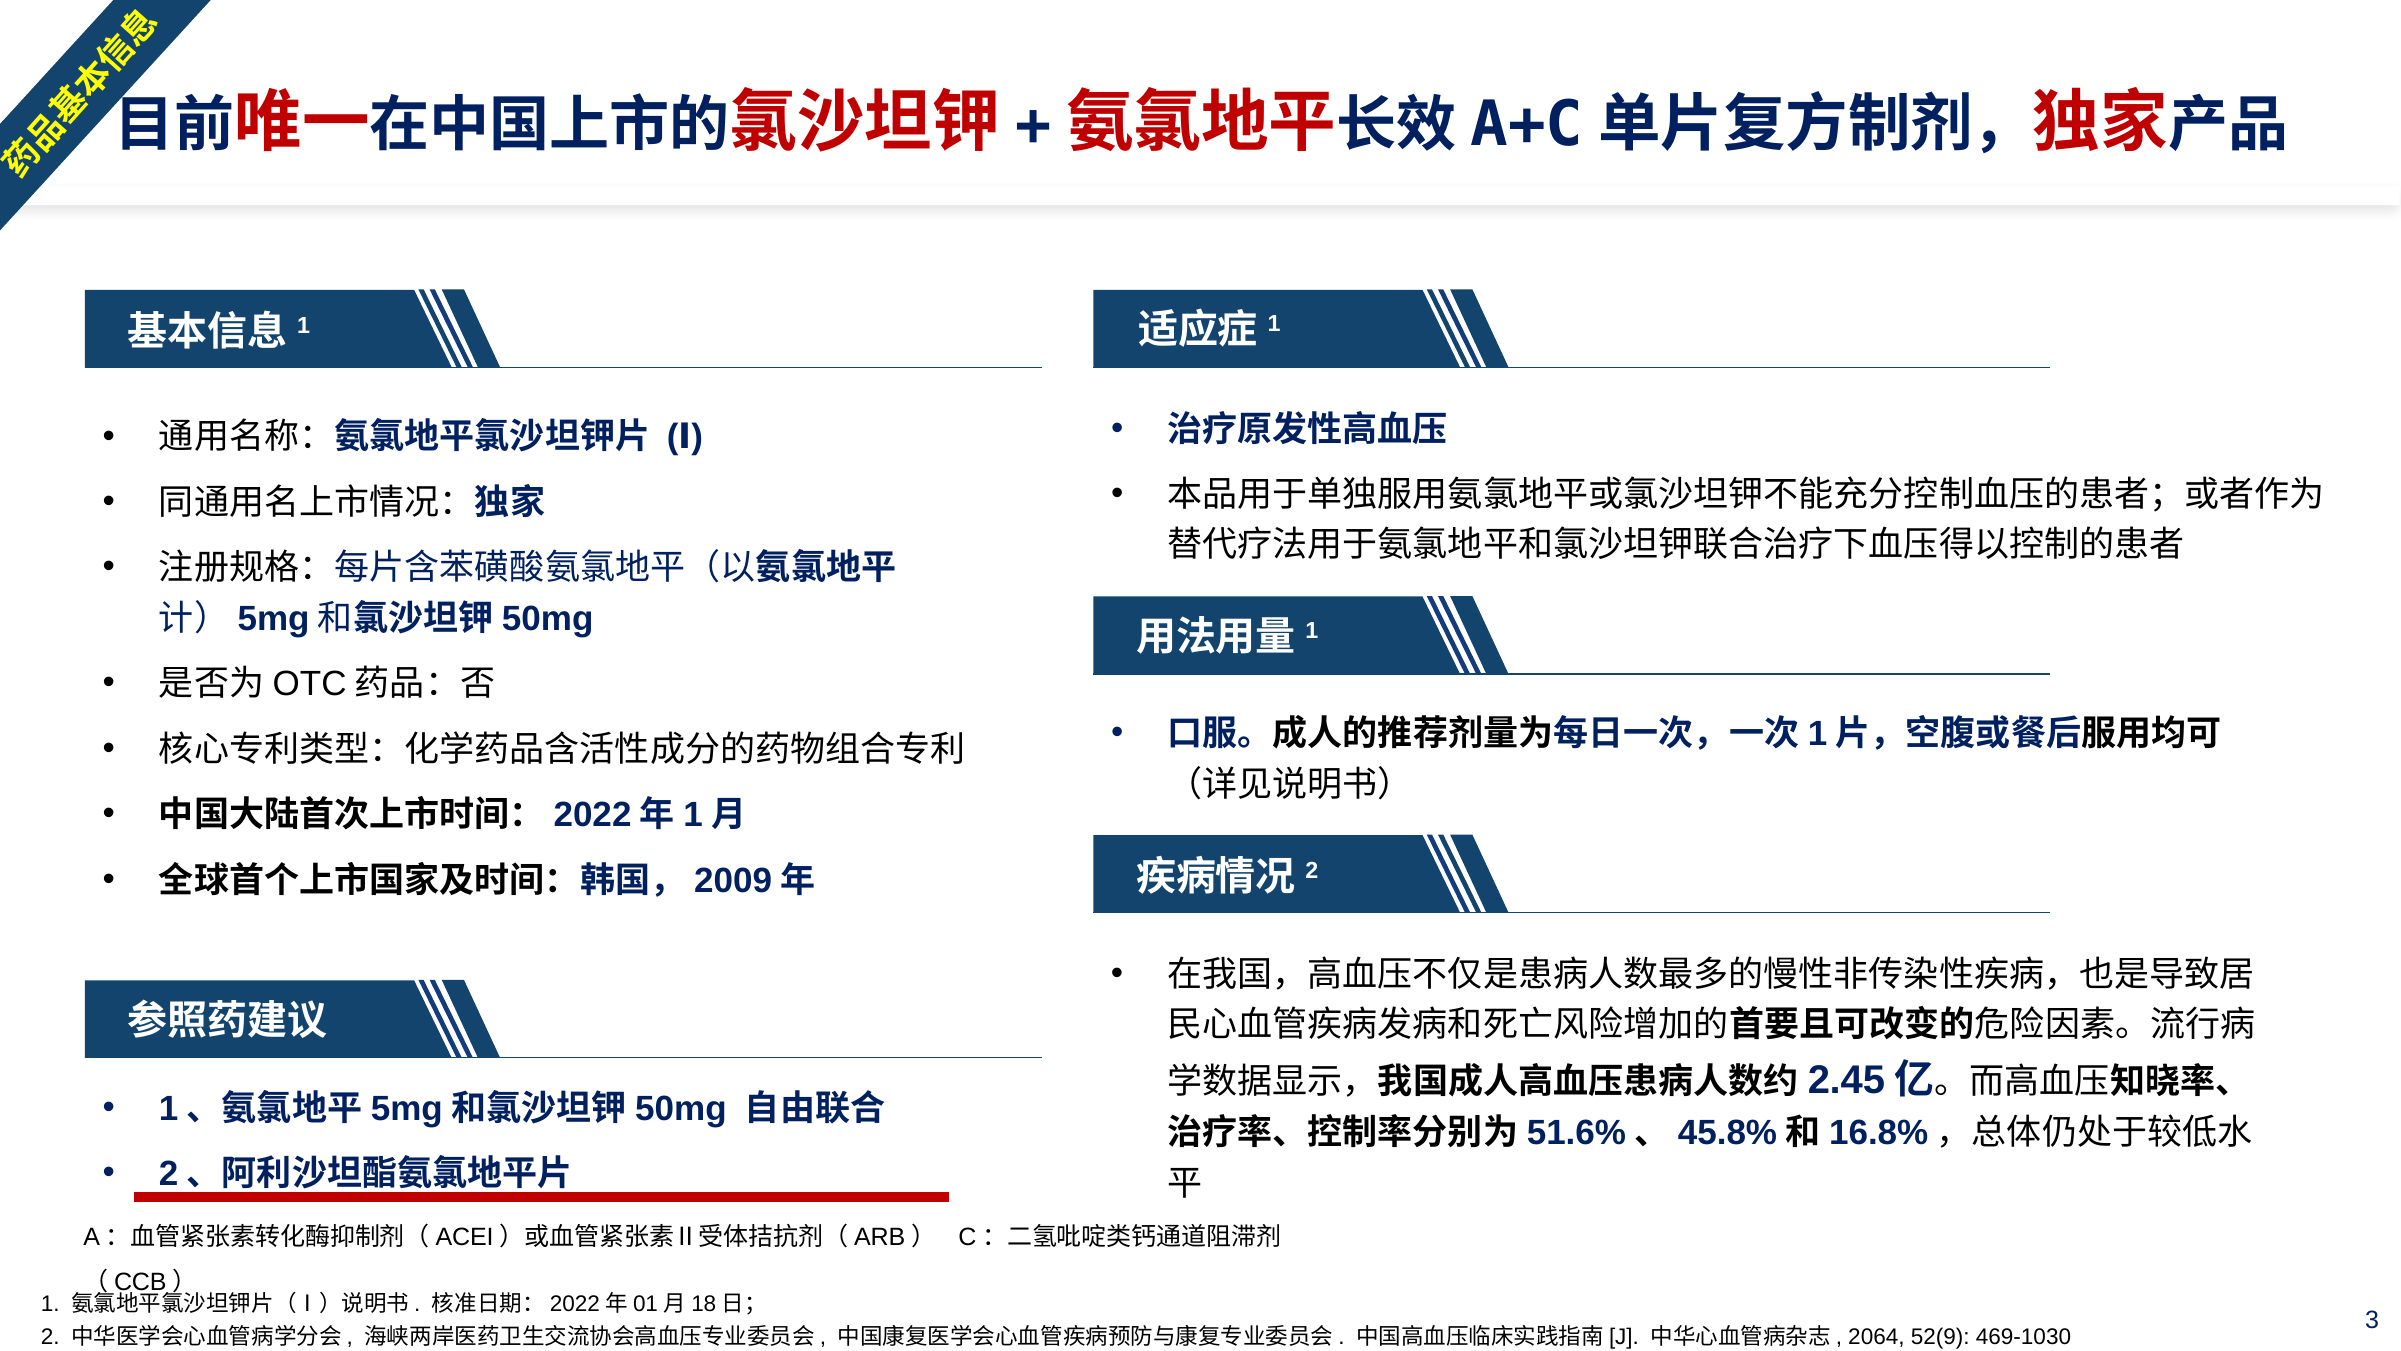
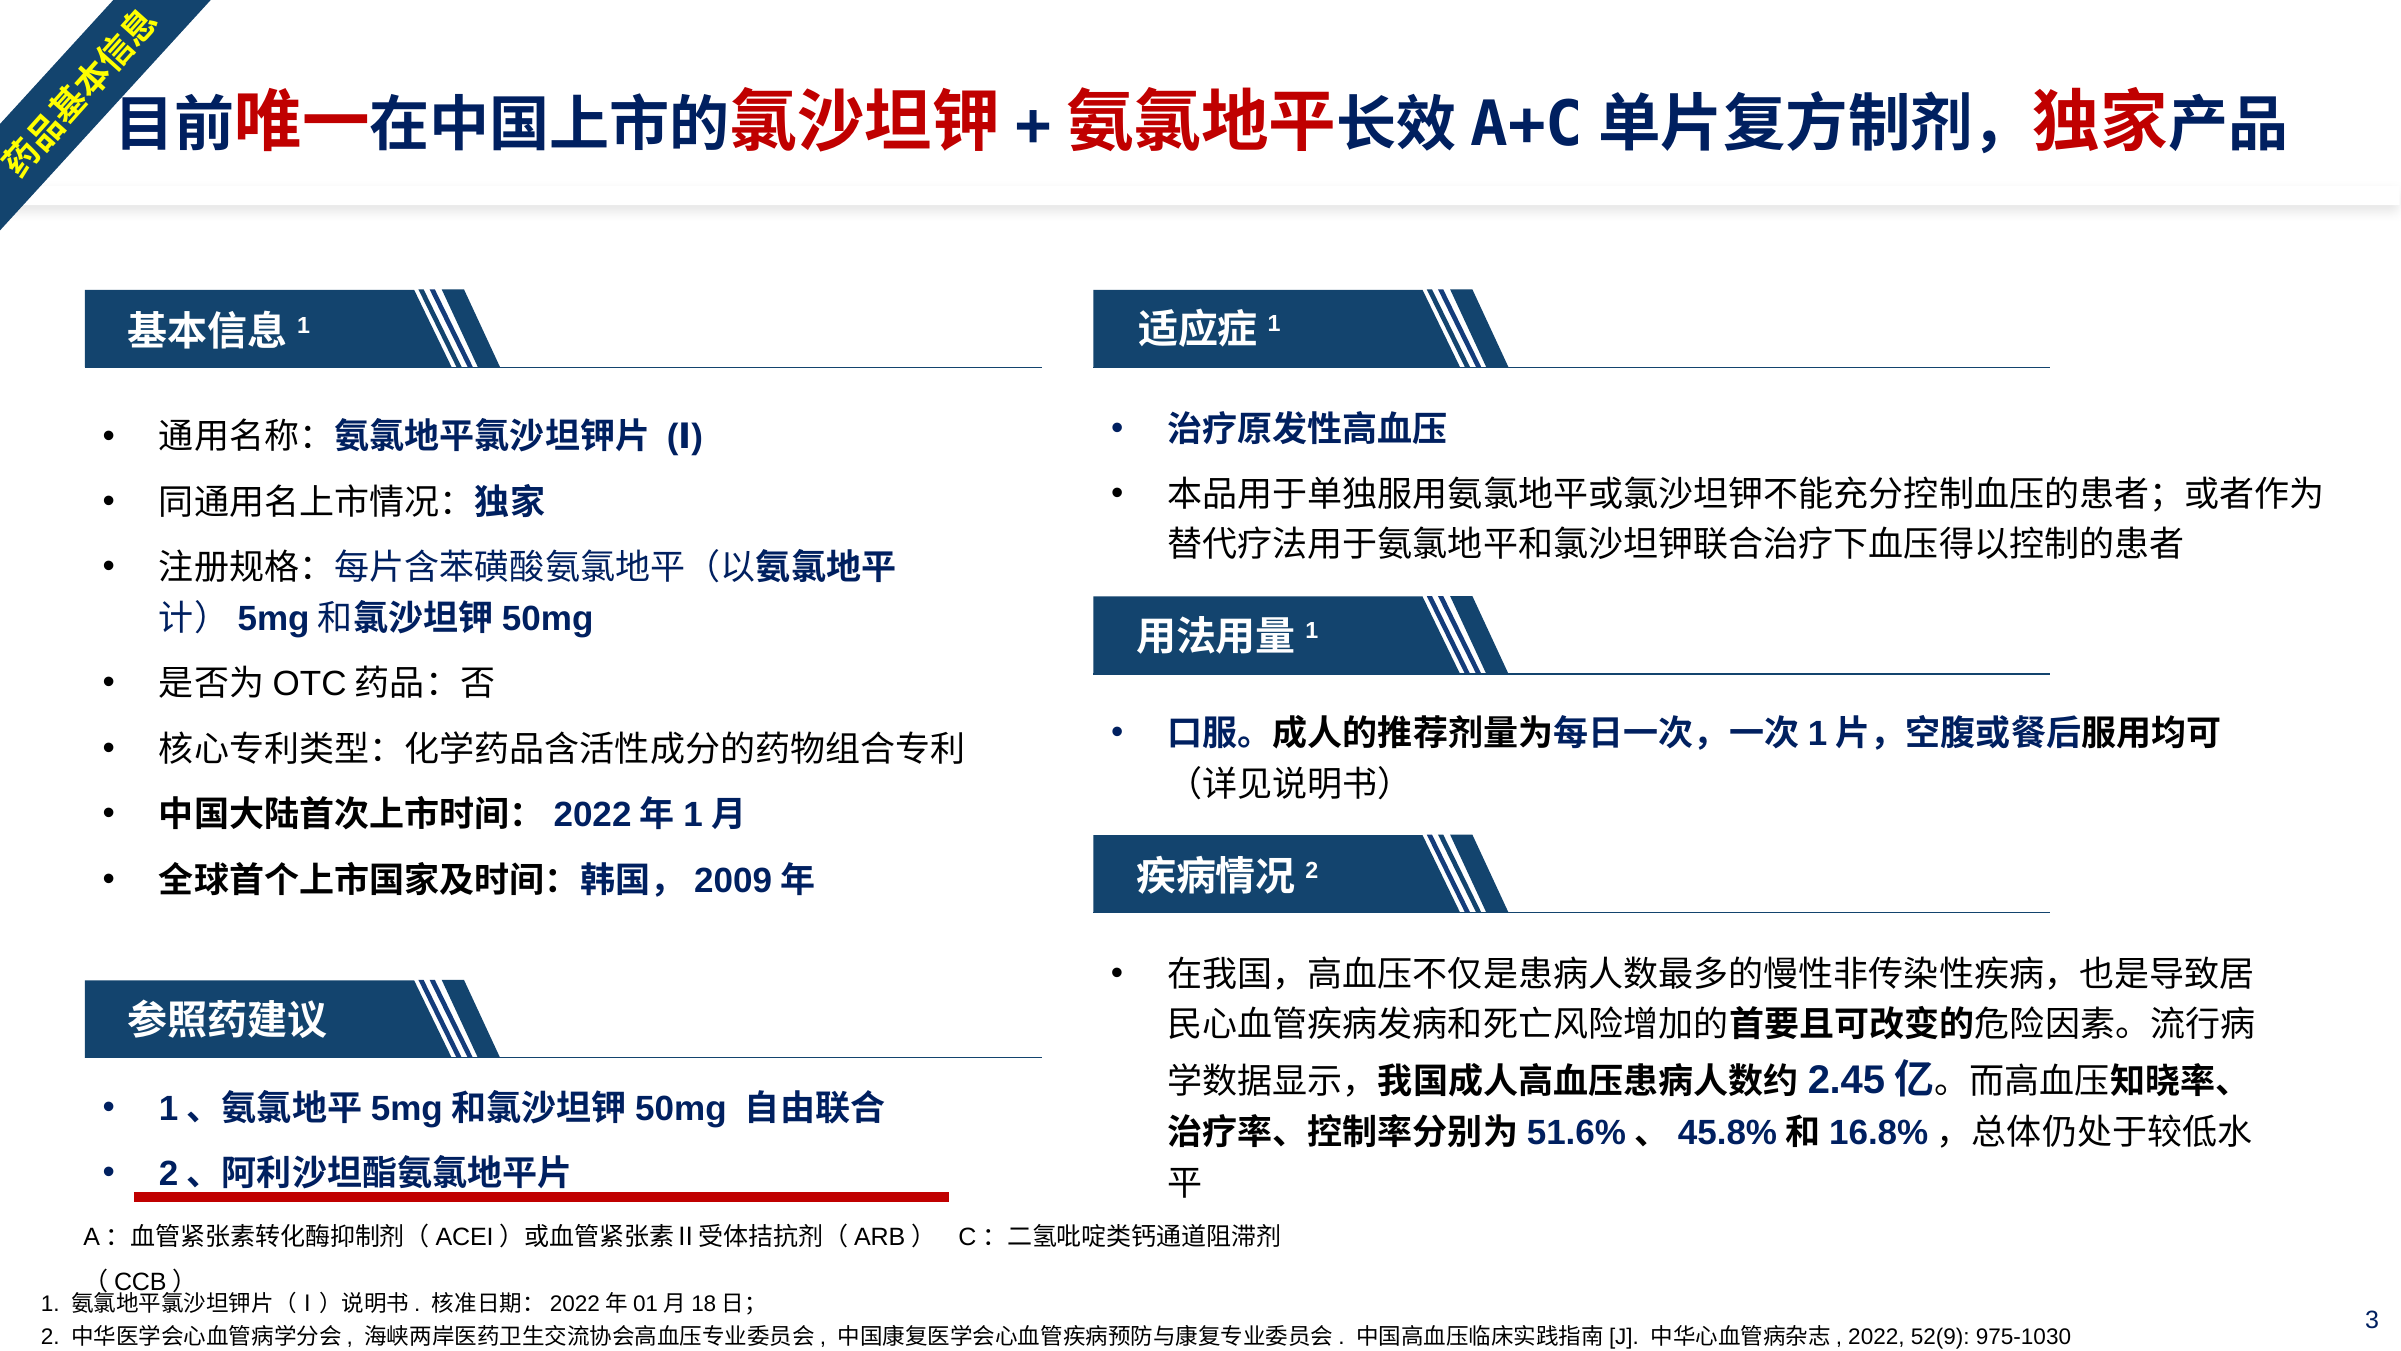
2064: 2064 -> 2022
469-1030: 469-1030 -> 975-1030
